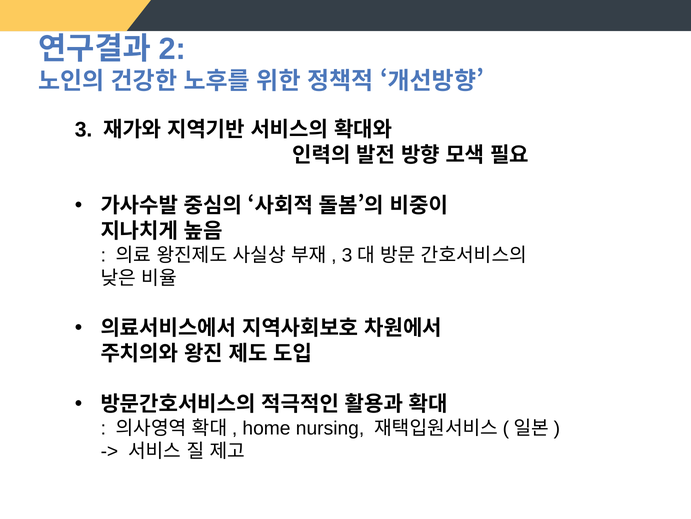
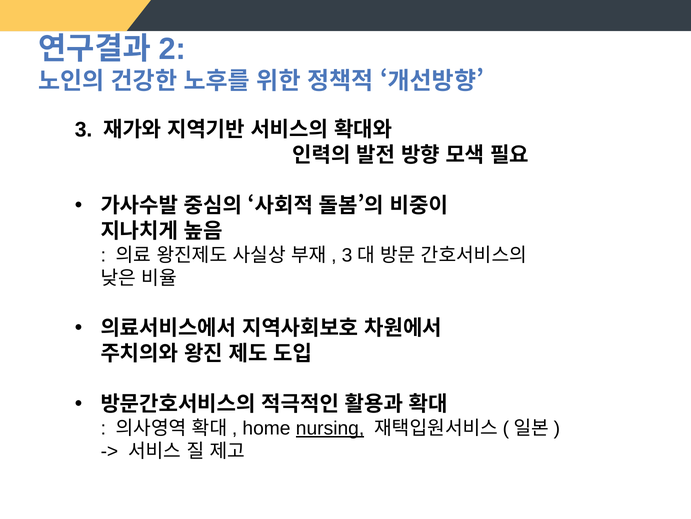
nursing underline: none -> present
